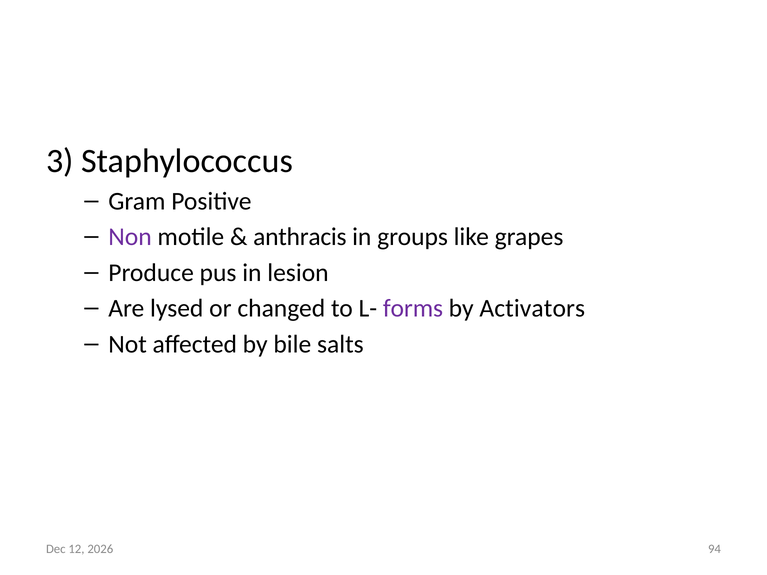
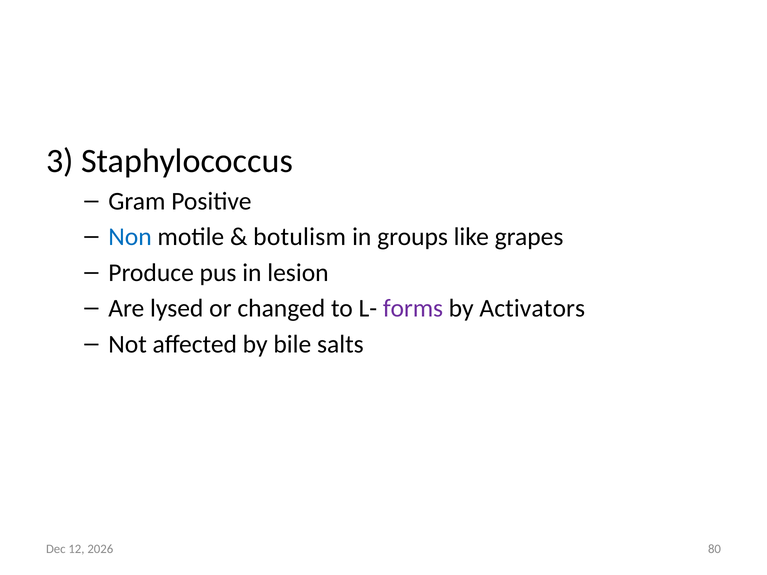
Non colour: purple -> blue
anthracis: anthracis -> botulism
94: 94 -> 80
